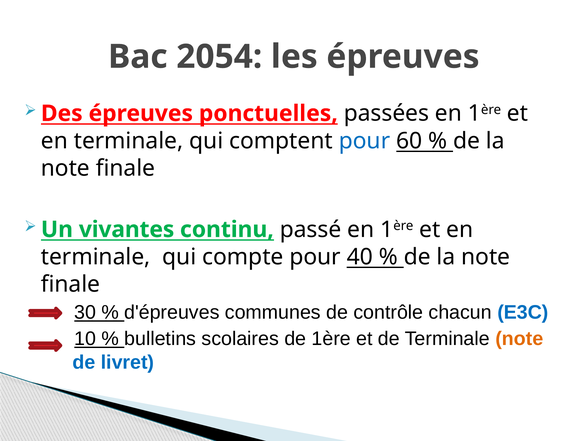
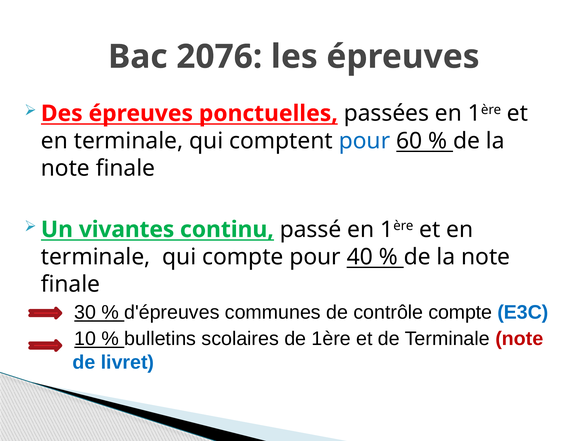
2054: 2054 -> 2076
contrôle chacun: chacun -> compte
note at (519, 339) colour: orange -> red
